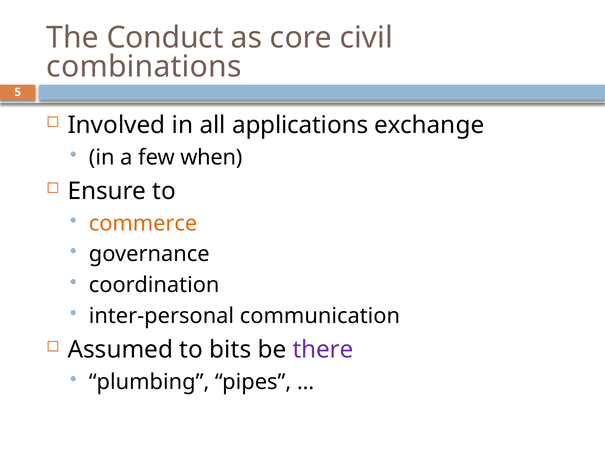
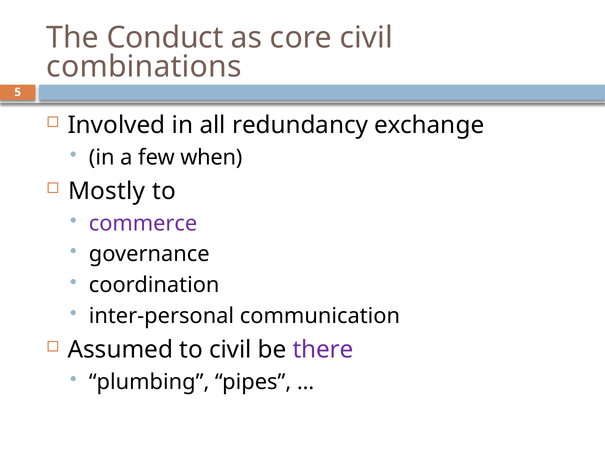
applications: applications -> redundancy
Ensure: Ensure -> Mostly
commerce colour: orange -> purple
to bits: bits -> civil
